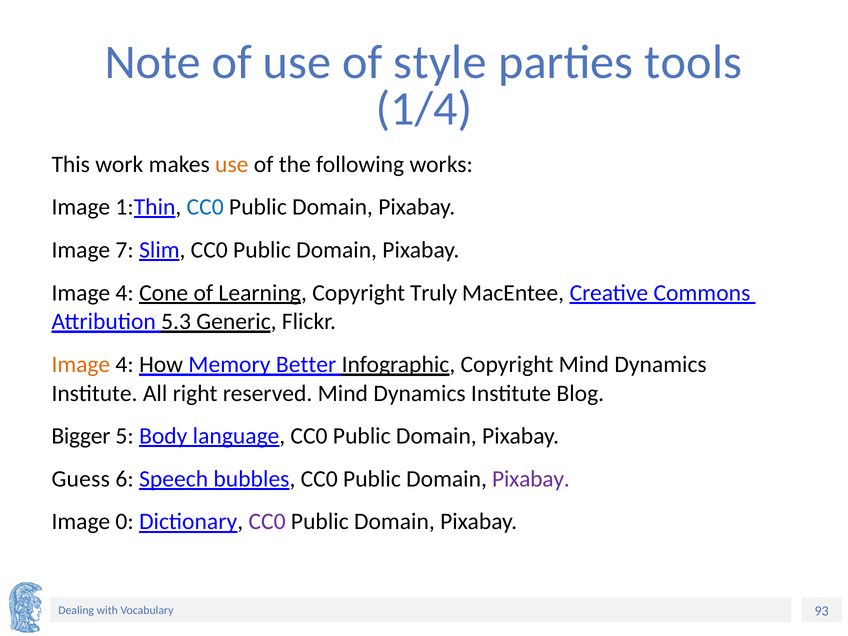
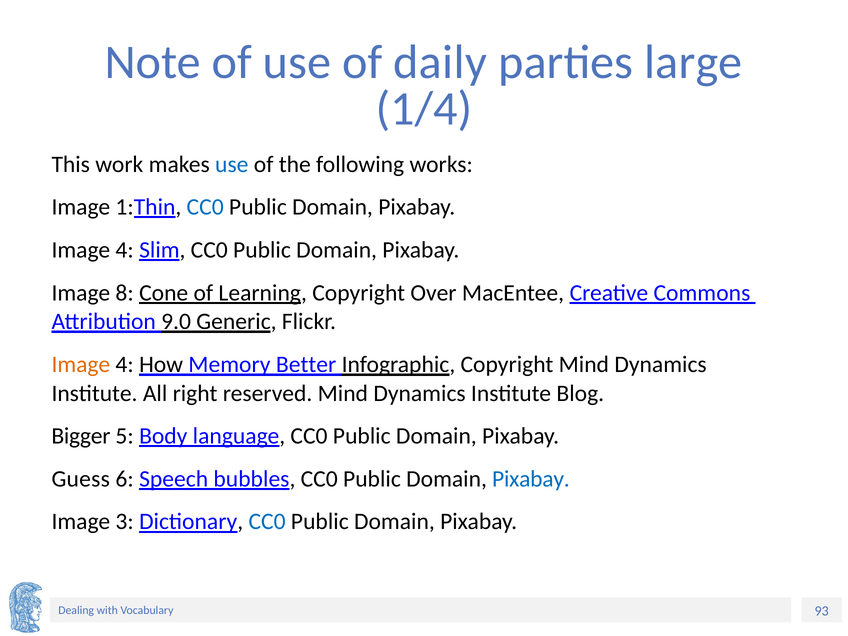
style: style -> daily
tools: tools -> large
use at (232, 164) colour: orange -> blue
7 at (125, 250): 7 -> 4
4 at (125, 293): 4 -> 8
Truly: Truly -> Over
5.3: 5.3 -> 9.0
Pixabay at (531, 479) colour: purple -> blue
0: 0 -> 3
CC0 at (267, 522) colour: purple -> blue
